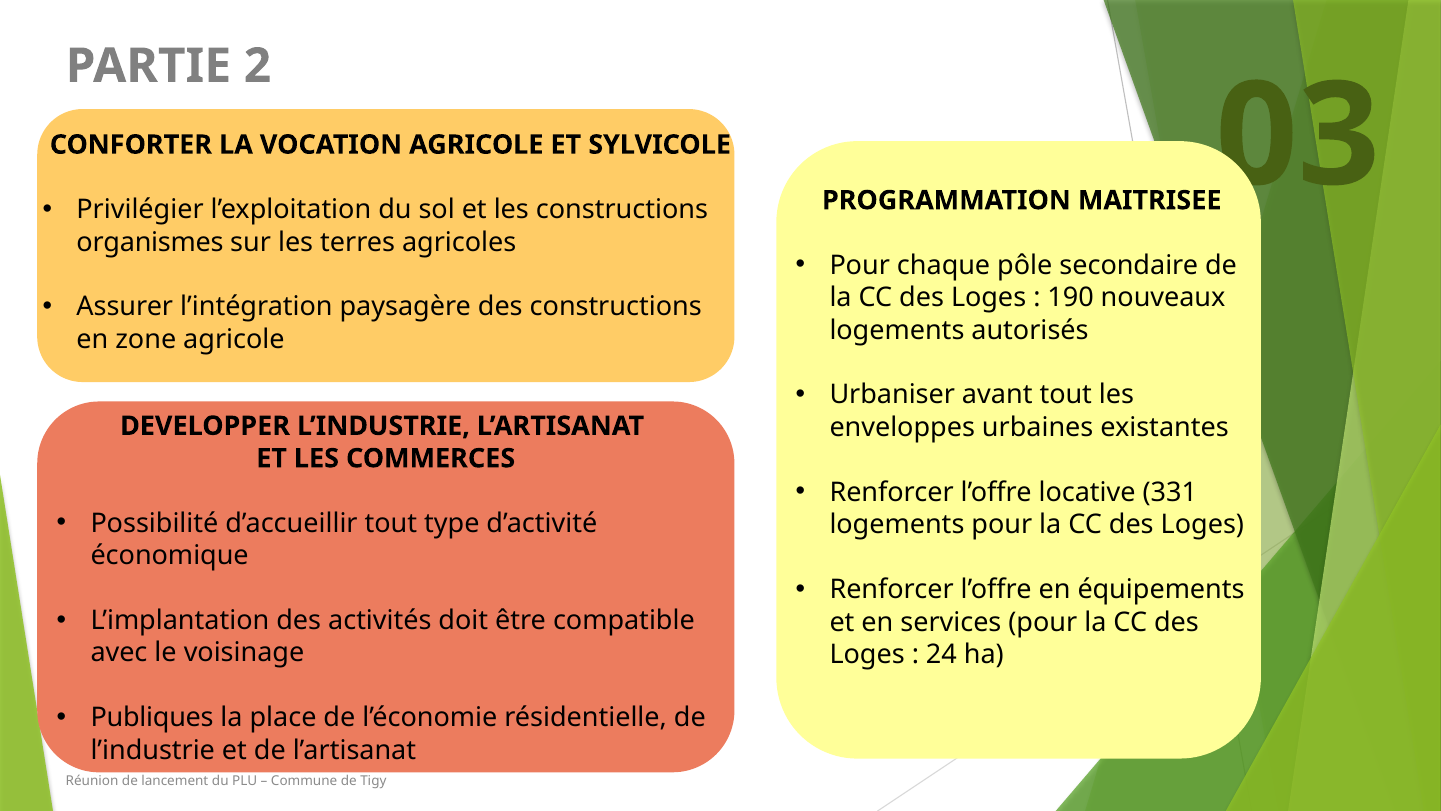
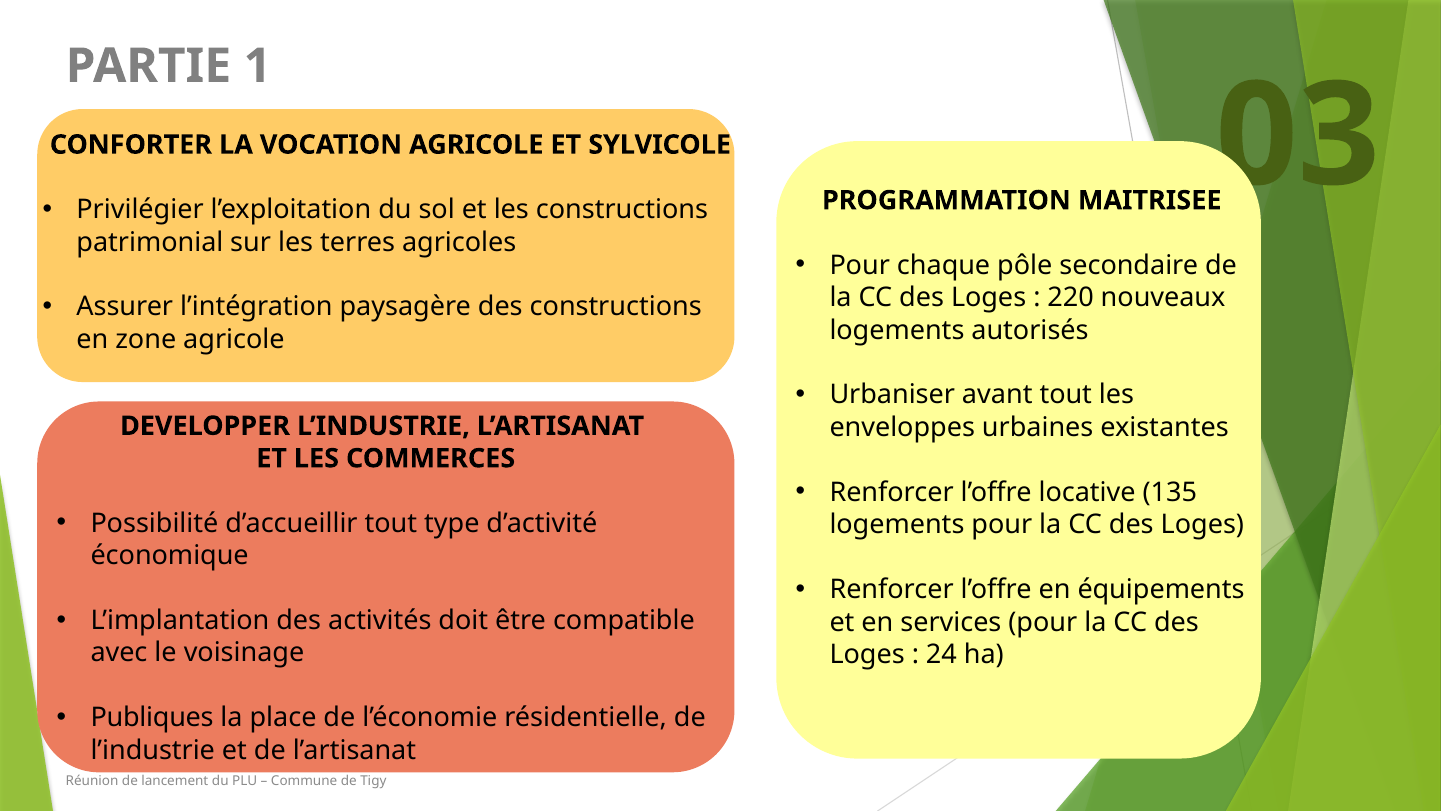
2: 2 -> 1
organismes: organismes -> patrimonial
190: 190 -> 220
331: 331 -> 135
